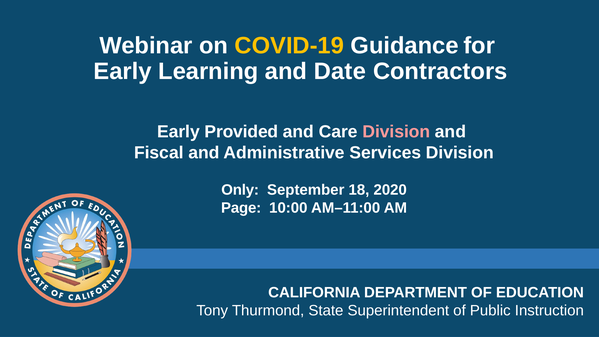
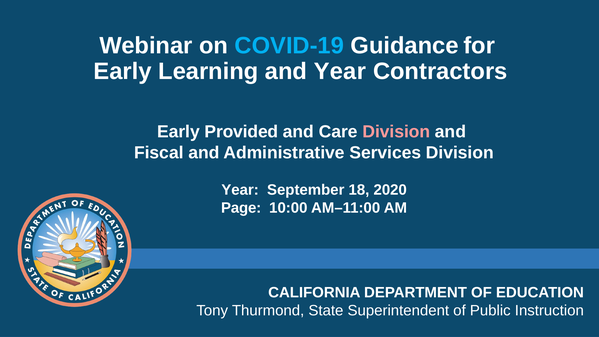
COVID-19 colour: yellow -> light blue
and Date: Date -> Year
Only at (240, 190): Only -> Year
